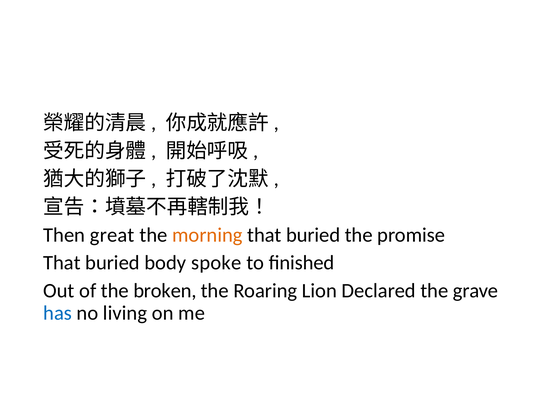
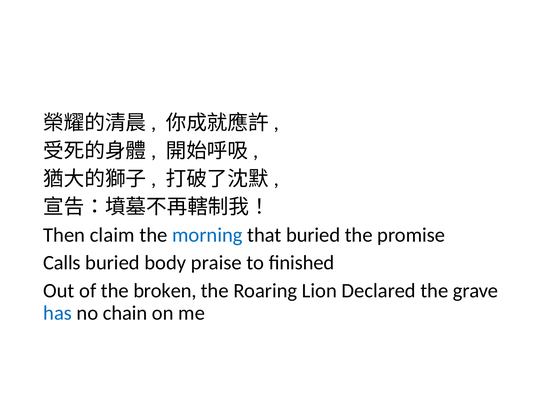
great: great -> claim
morning colour: orange -> blue
That at (62, 263): That -> Calls
spoke: spoke -> praise
living: living -> chain
